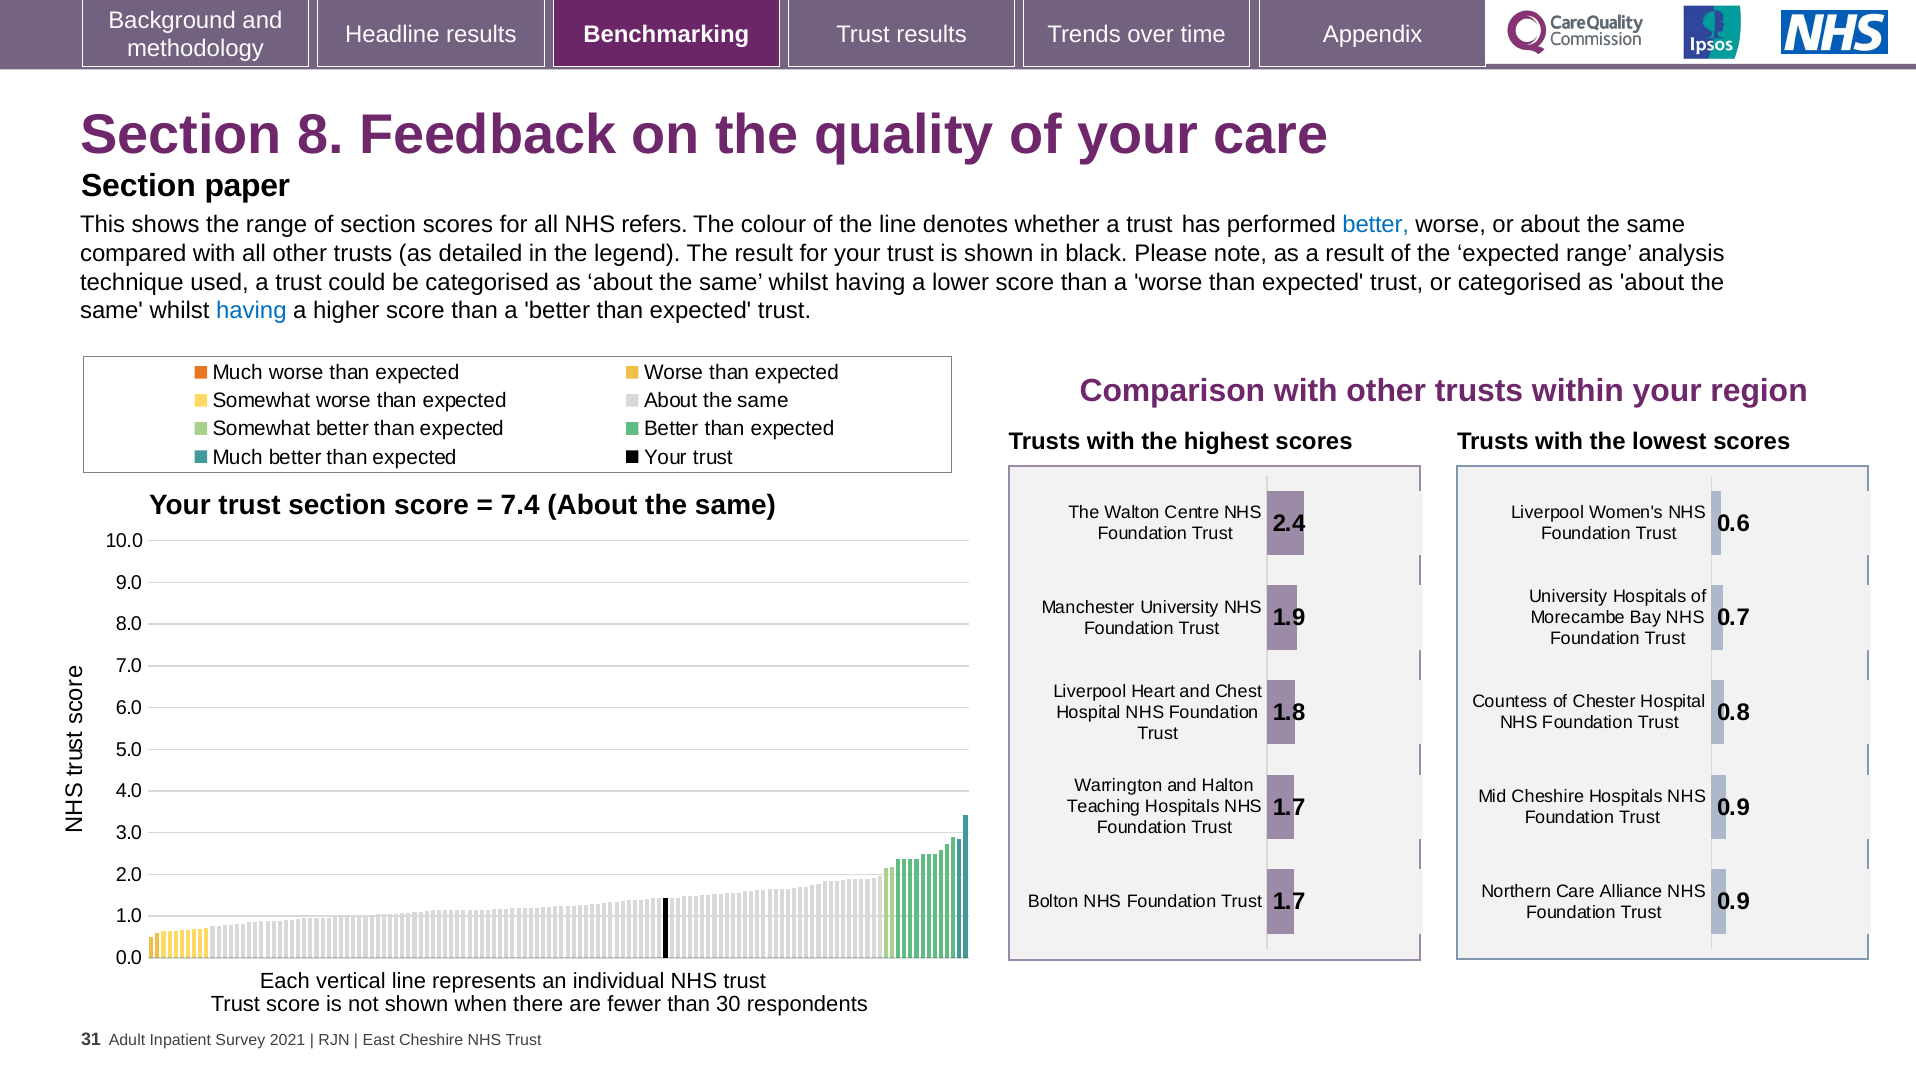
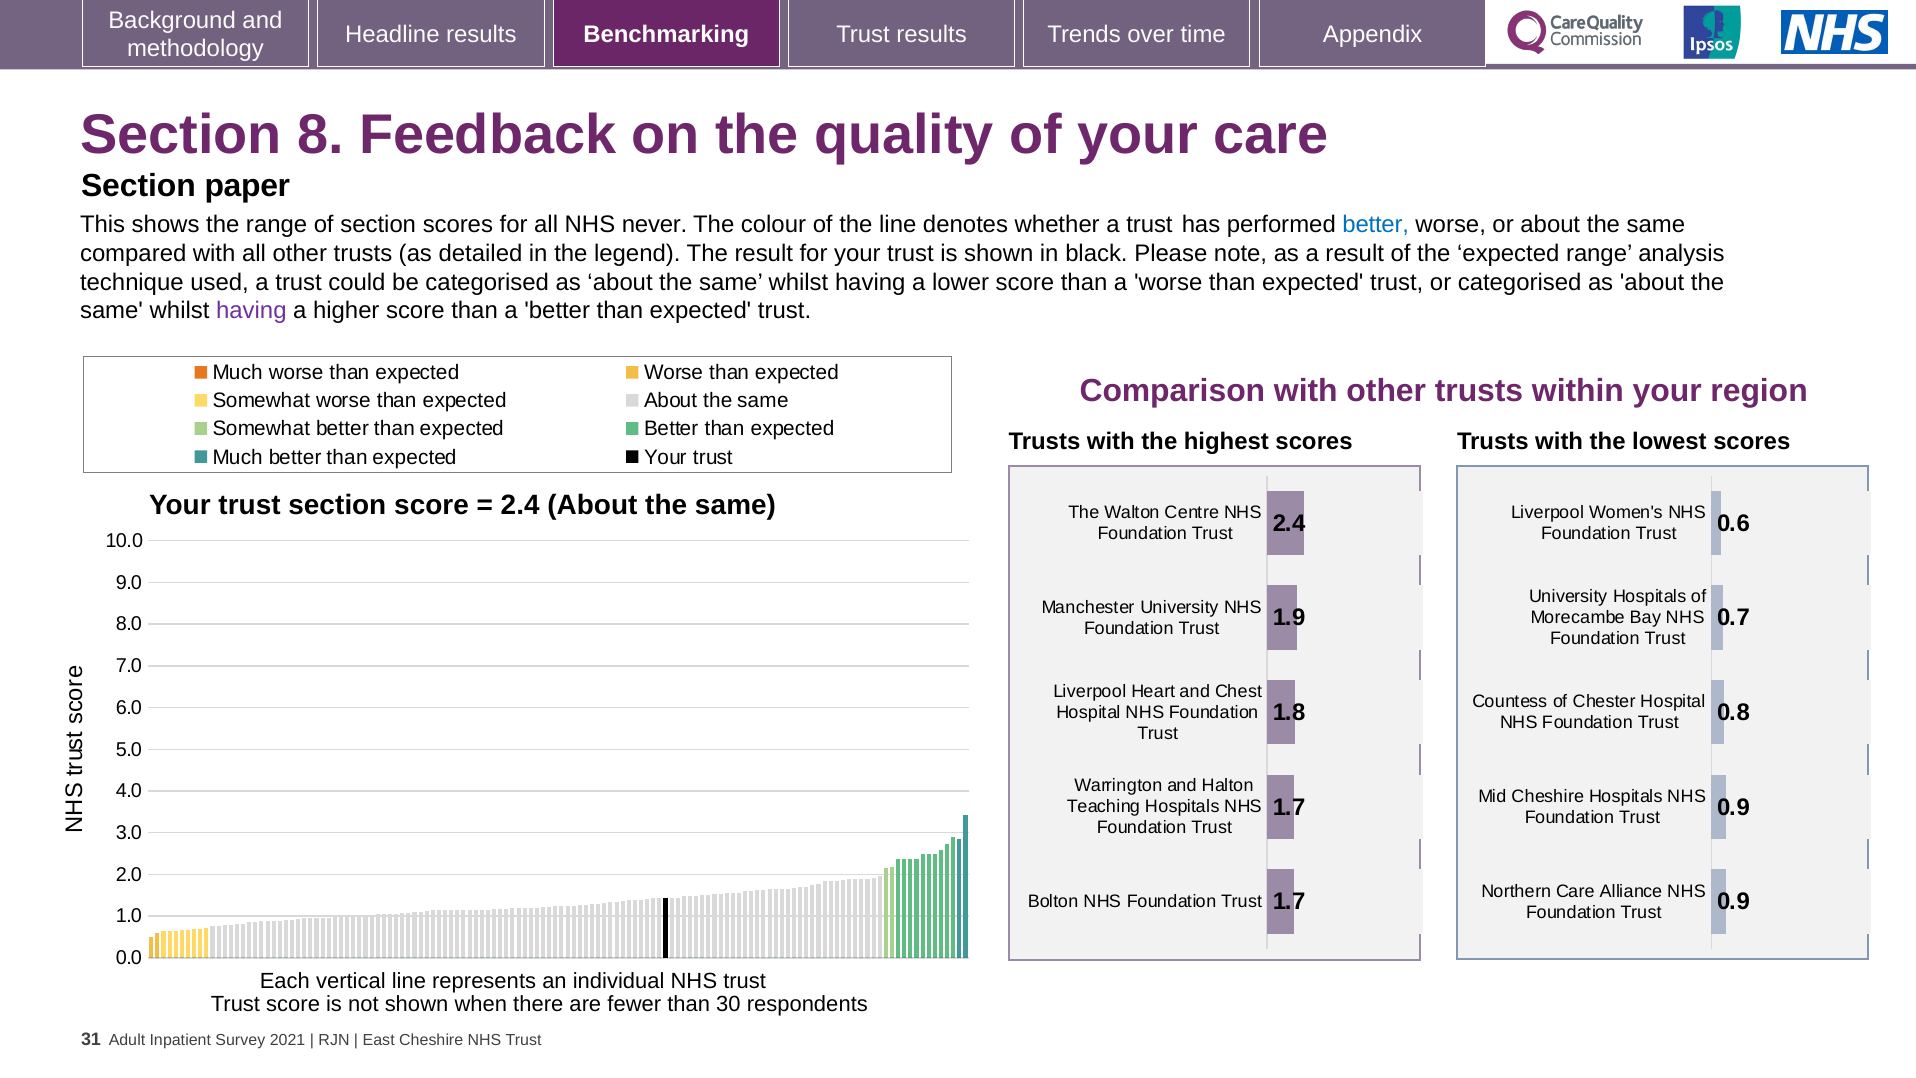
refers: refers -> never
having at (251, 311) colour: blue -> purple
7.4 at (520, 505): 7.4 -> 2.4
